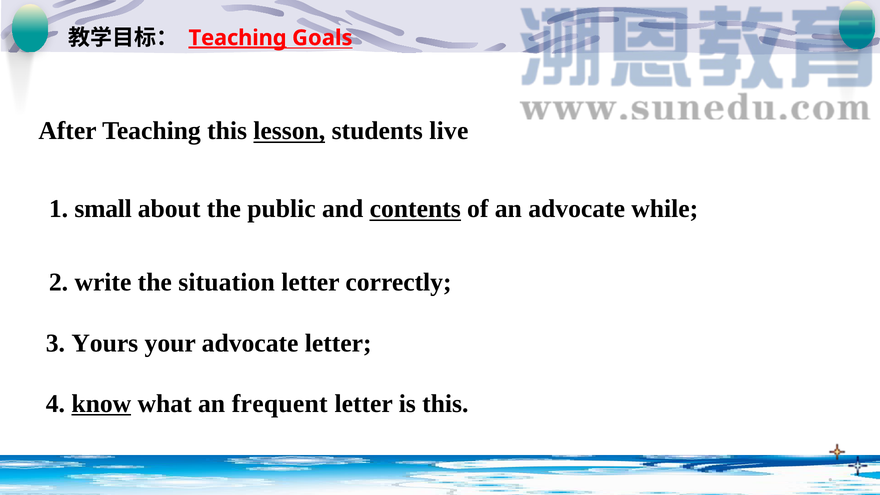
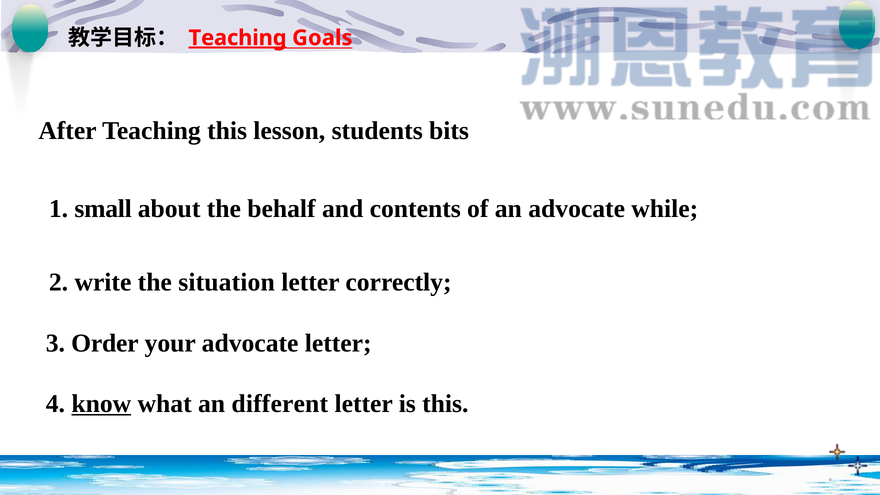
lesson underline: present -> none
live: live -> bits
public: public -> behalf
contents underline: present -> none
Yours: Yours -> Order
frequent: frequent -> different
